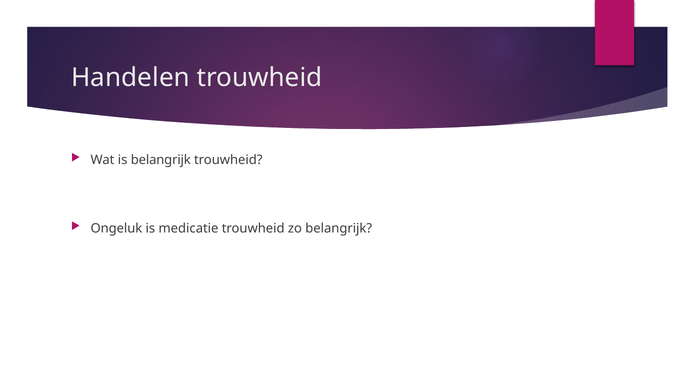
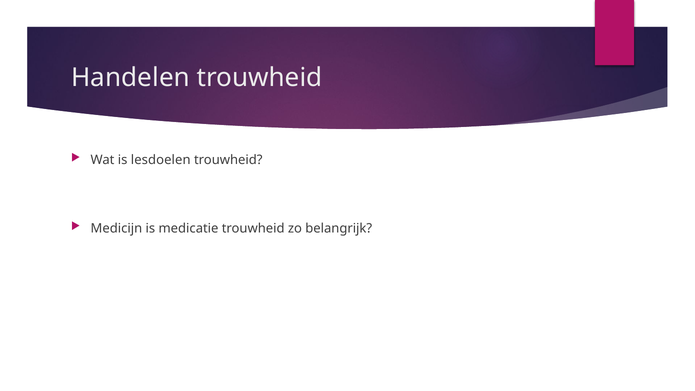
is belangrijk: belangrijk -> lesdoelen
Ongeluk: Ongeluk -> Medicijn
